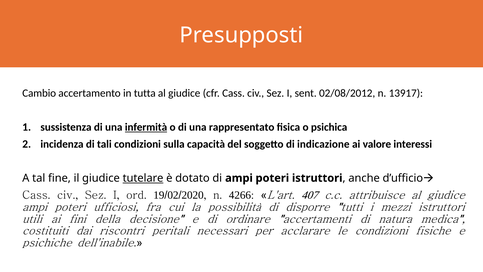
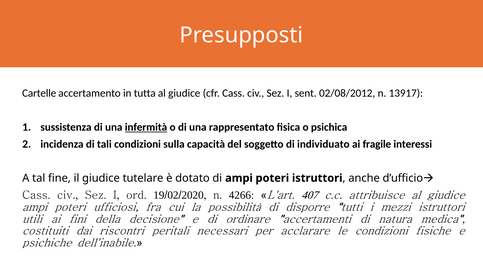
Cambio: Cambio -> Cartelle
indicazione: indicazione -> individuato
valore: valore -> fragile
tutelare underline: present -> none
